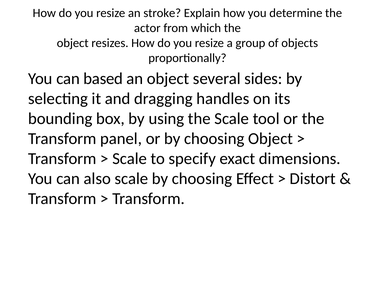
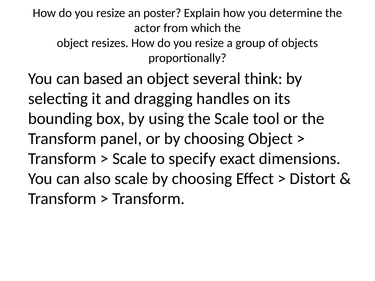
stroke: stroke -> poster
sides: sides -> think
